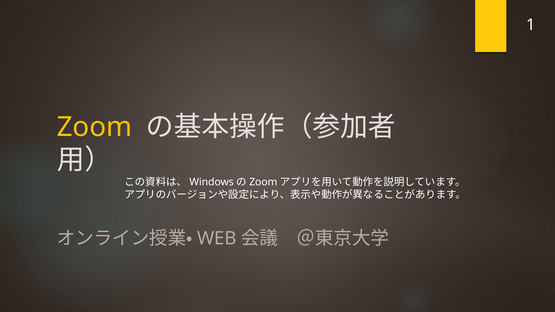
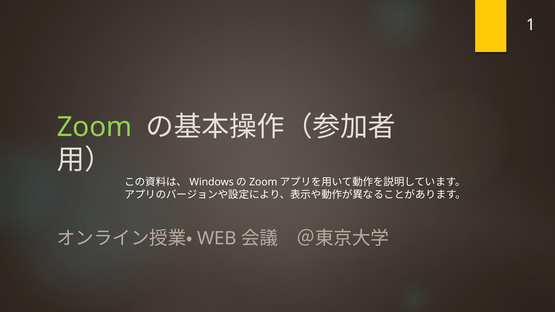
Zoom colour: yellow -> light green
